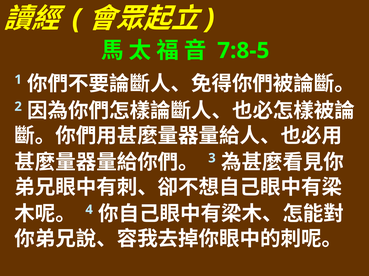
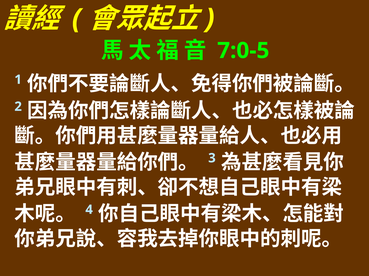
7:8-5: 7:8-5 -> 7:0-5
